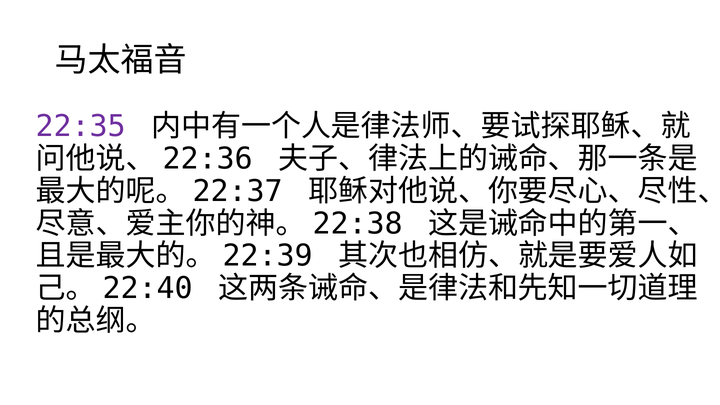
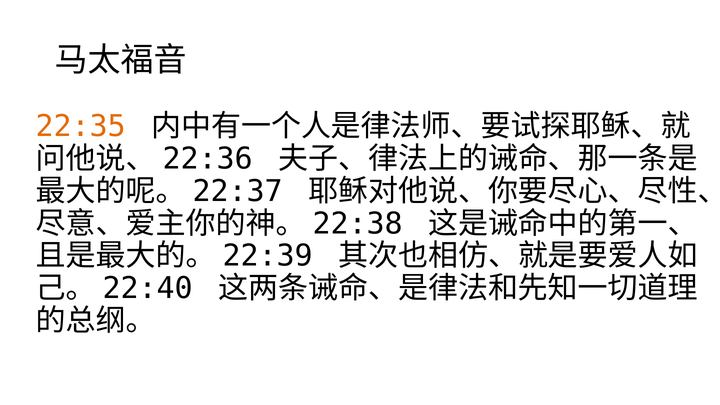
22:35 colour: purple -> orange
